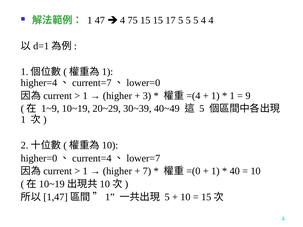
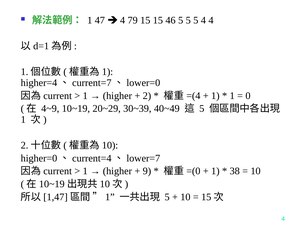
75: 75 -> 79
17: 17 -> 46
3: 3 -> 2
9: 9 -> 0
1~9: 1~9 -> 4~9
7: 7 -> 9
40: 40 -> 38
